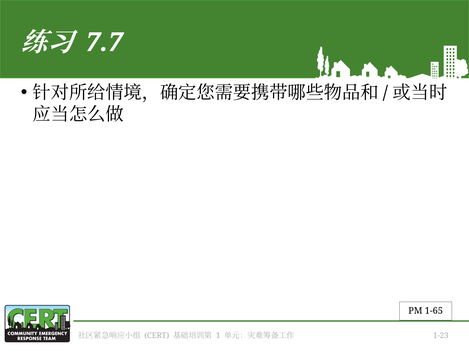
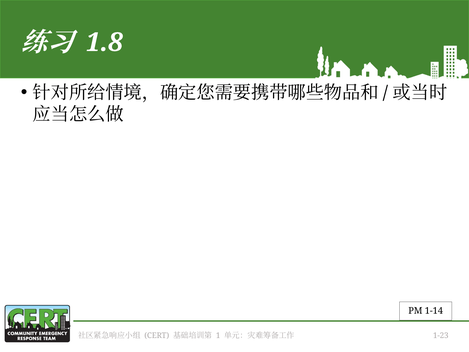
7.7: 7.7 -> 1.8
1-65: 1-65 -> 1-14
